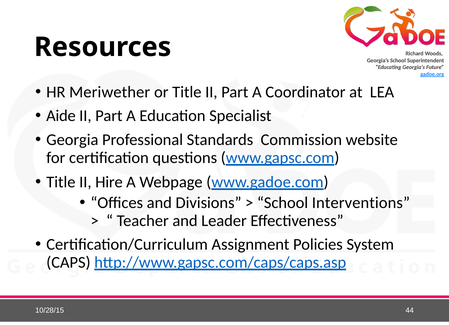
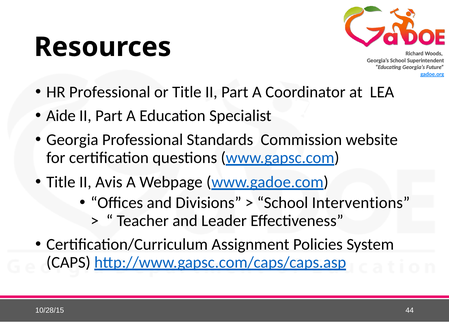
HR Meriwether: Meriwether -> Professional
Hire: Hire -> Avis
